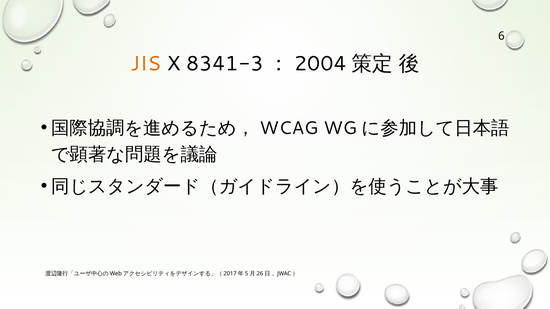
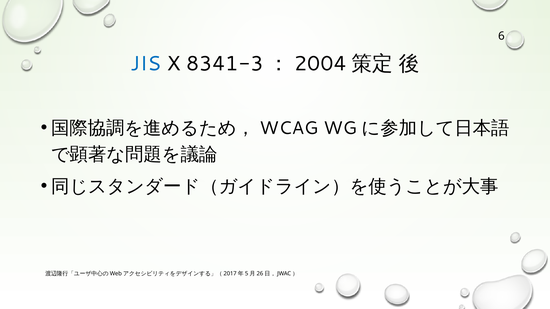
JIS colour: orange -> blue
